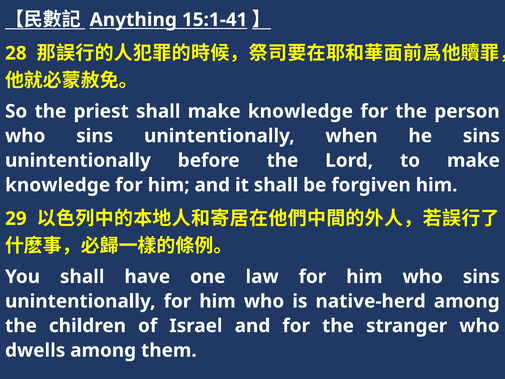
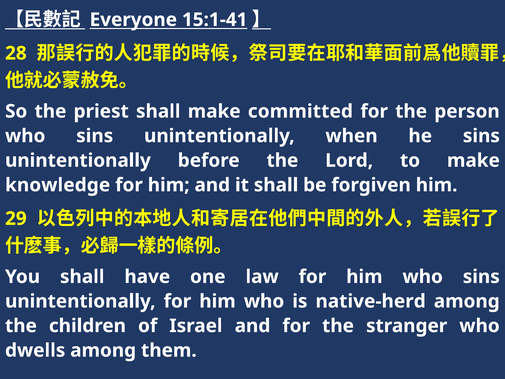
Anything: Anything -> Everyone
shall make knowledge: knowledge -> committed
